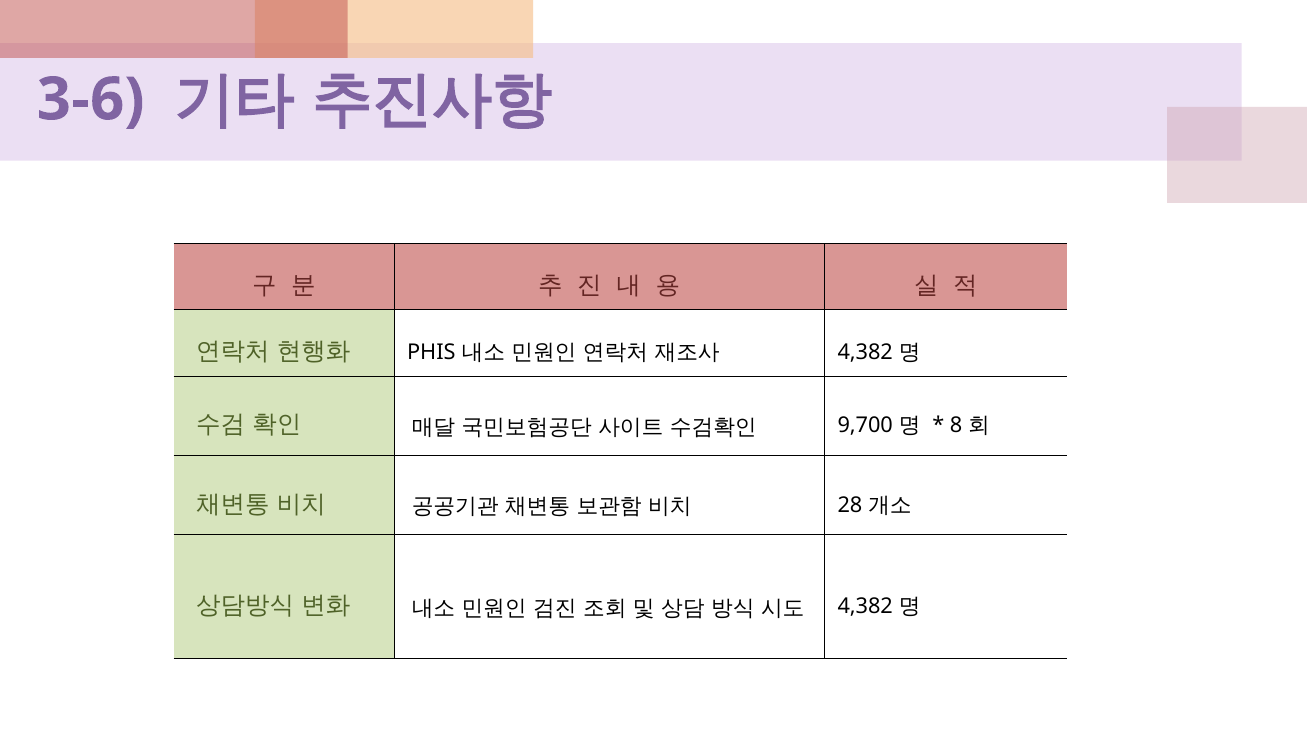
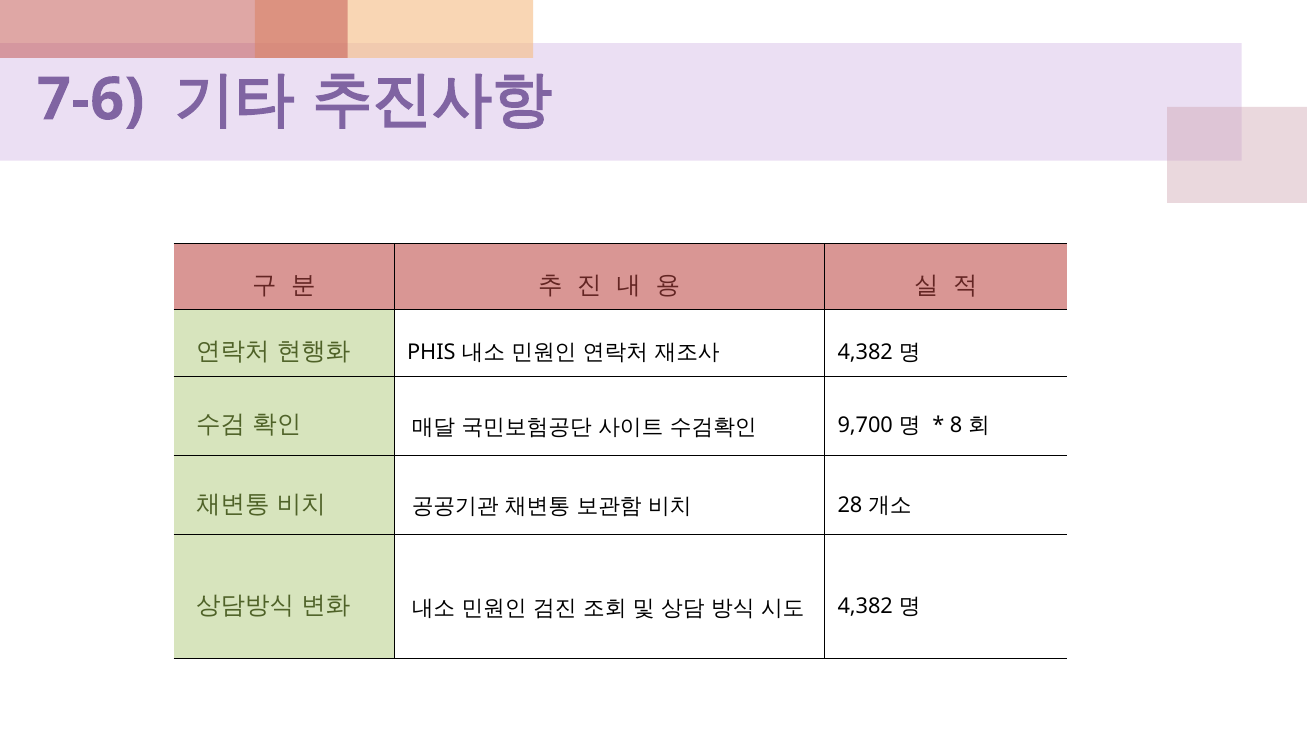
3-6: 3-6 -> 7-6
